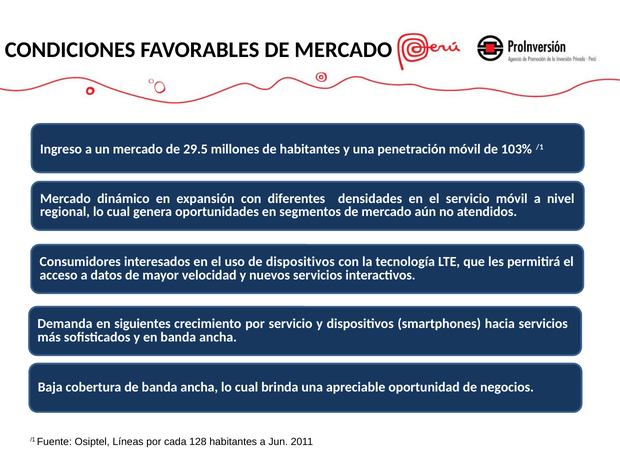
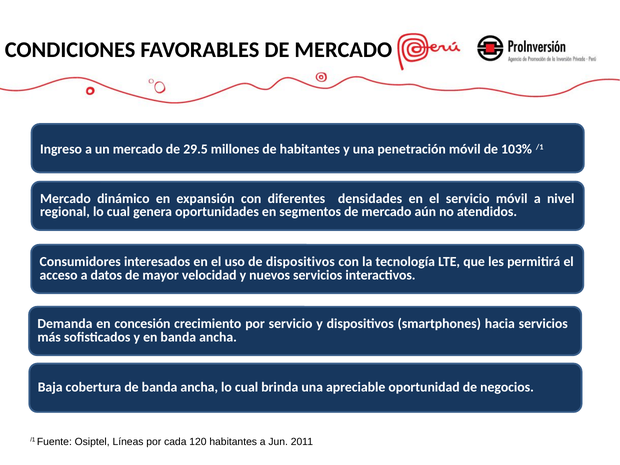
siguientes: siguientes -> concesión
128: 128 -> 120
